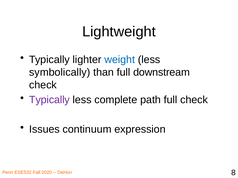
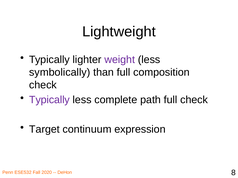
weight colour: blue -> purple
downstream: downstream -> composition
Issues: Issues -> Target
